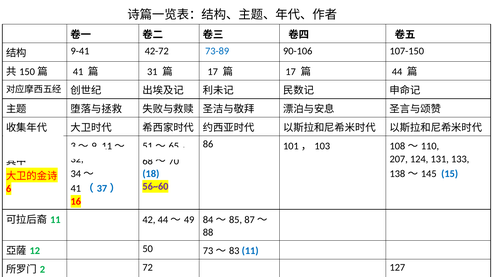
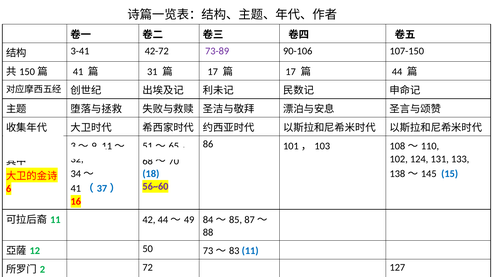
9-41: 9-41 -> 3-41
73-89 colour: blue -> purple
207: 207 -> 102
